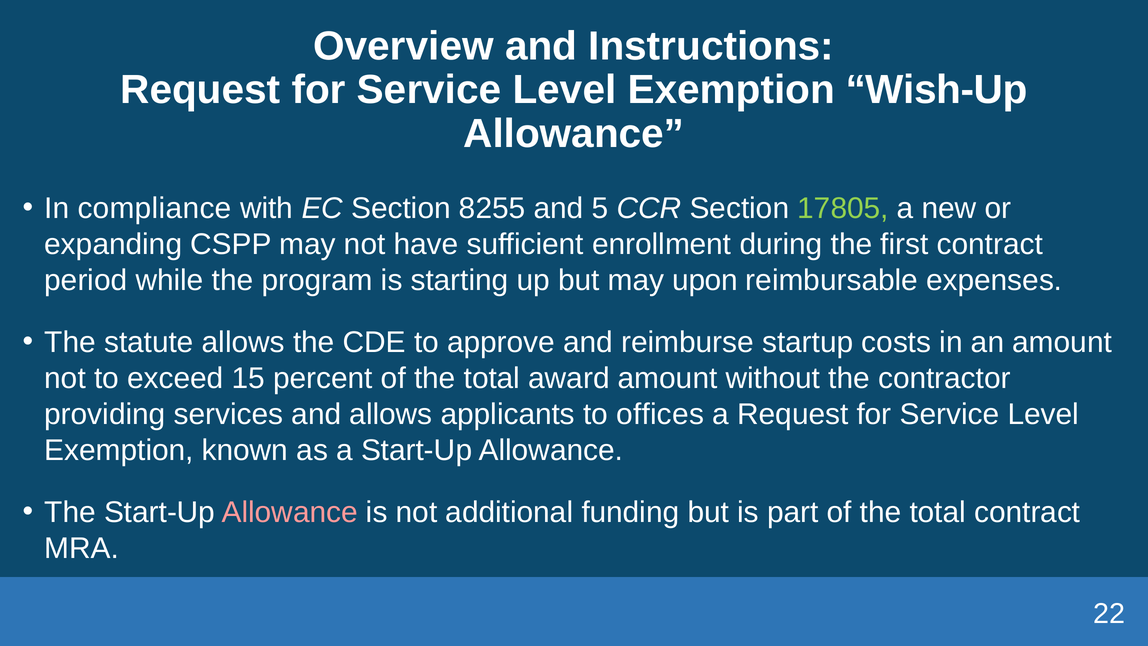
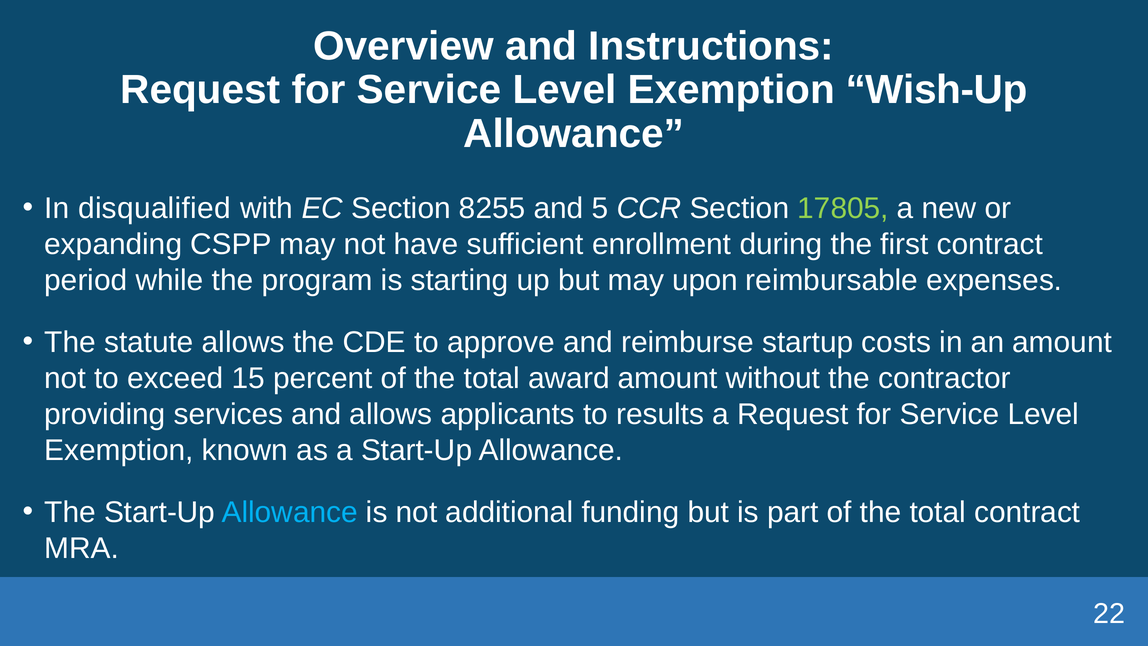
compliance: compliance -> disqualified
offices: offices -> results
Allowance at (290, 512) colour: pink -> light blue
